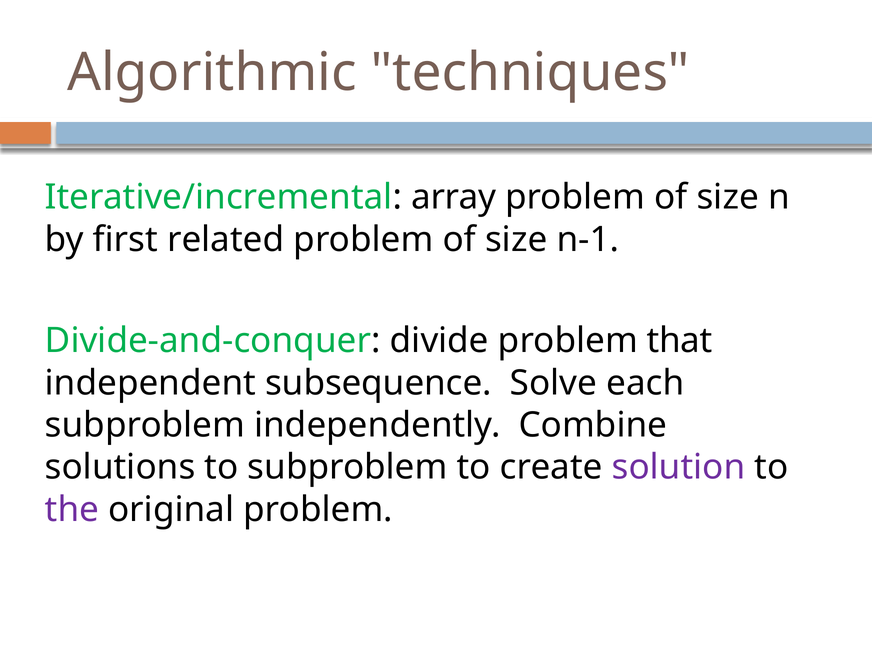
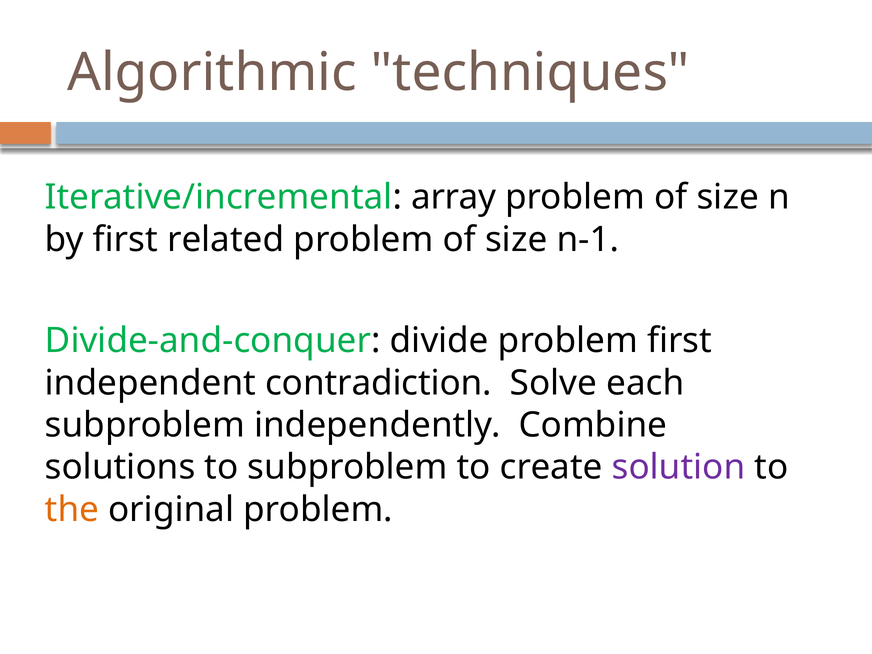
problem that: that -> first
subsequence: subsequence -> contradiction
the colour: purple -> orange
